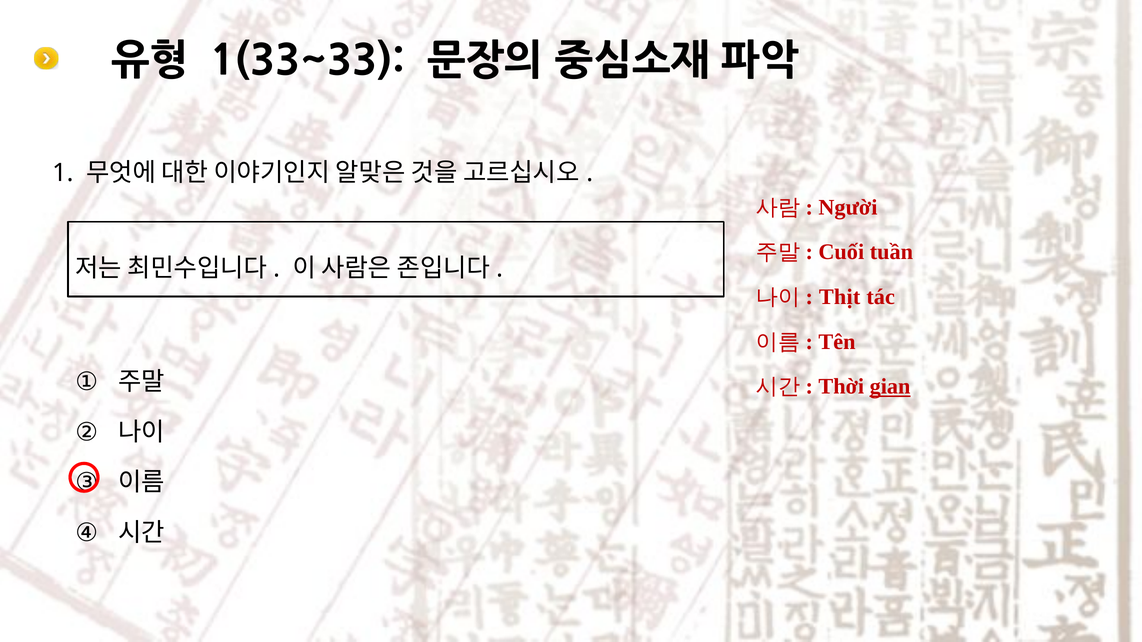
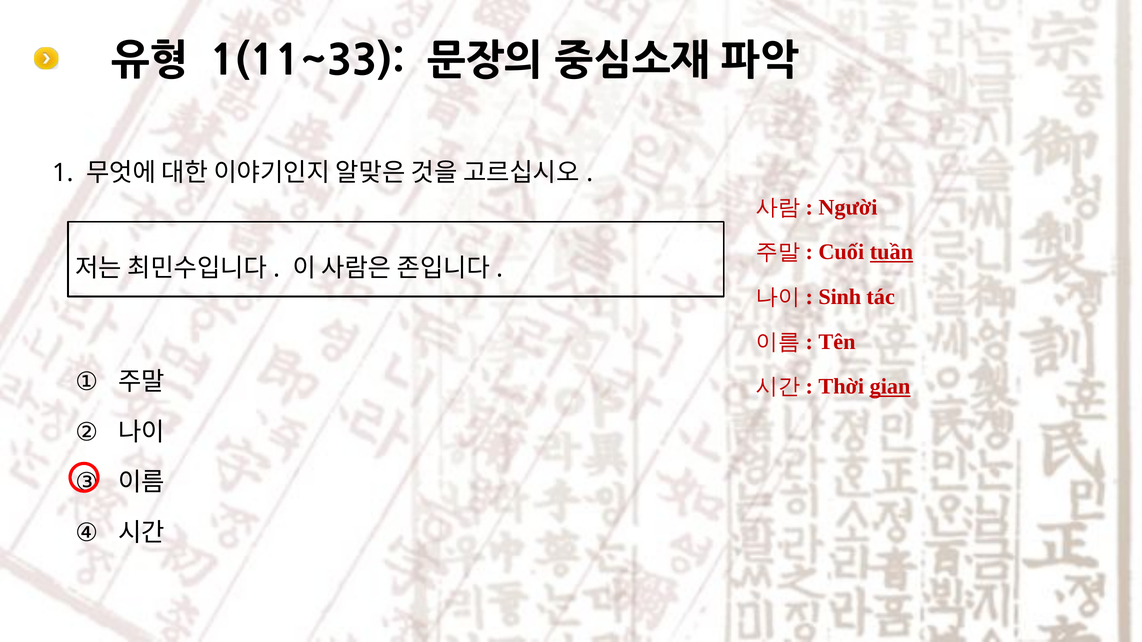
1(33~33: 1(33~33 -> 1(11~33
tuần underline: none -> present
Thịt: Thịt -> Sinh
